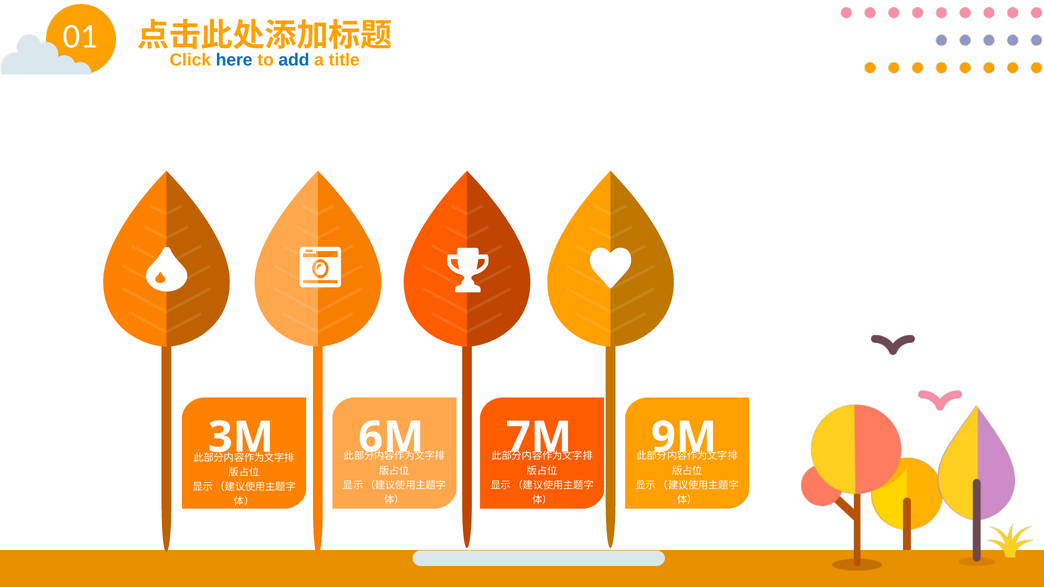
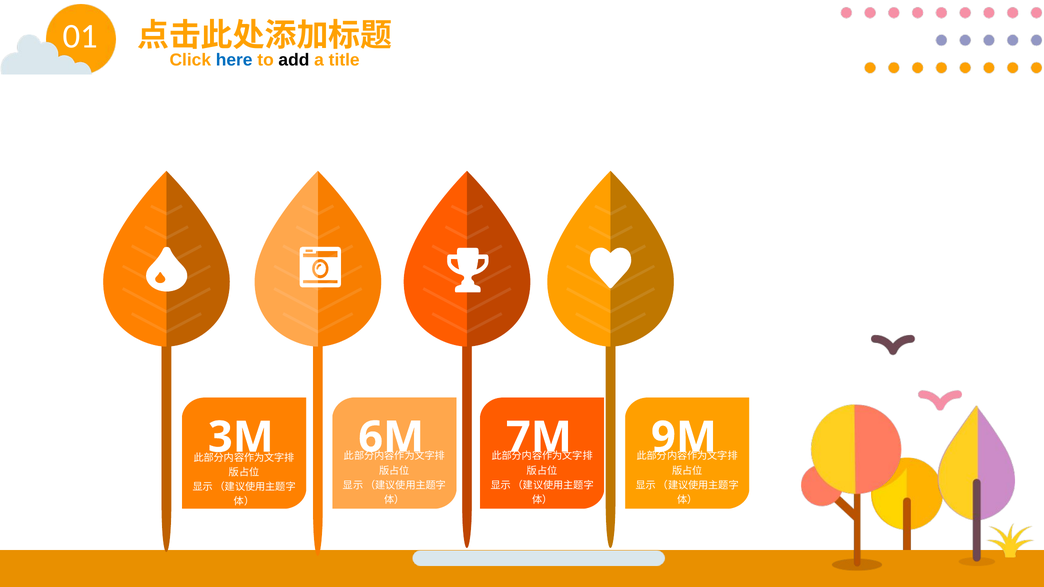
add colour: blue -> black
